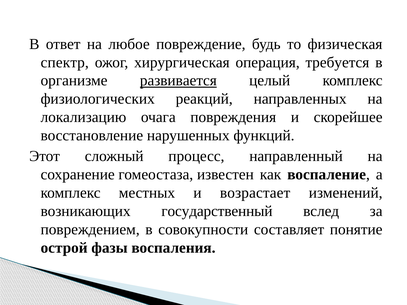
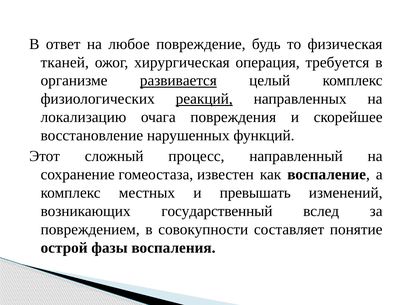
спектр: спектр -> тканей
реакций underline: none -> present
возрастает: возрастает -> превышать
